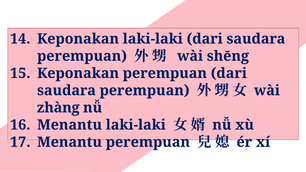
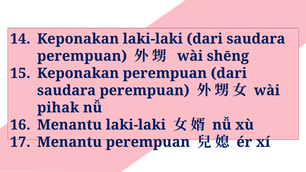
zhàng: zhàng -> pihak
